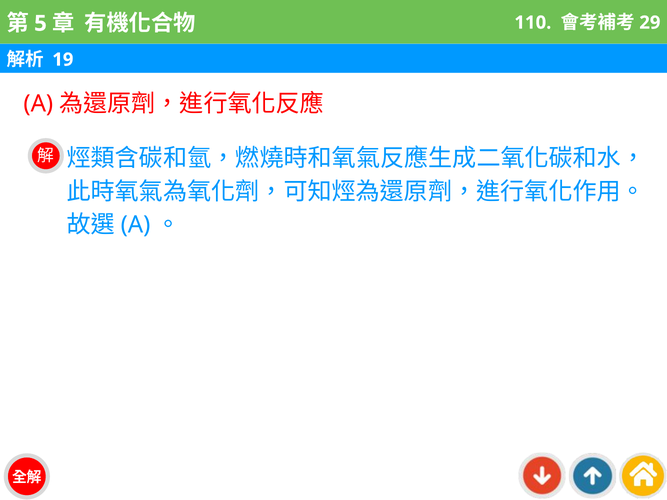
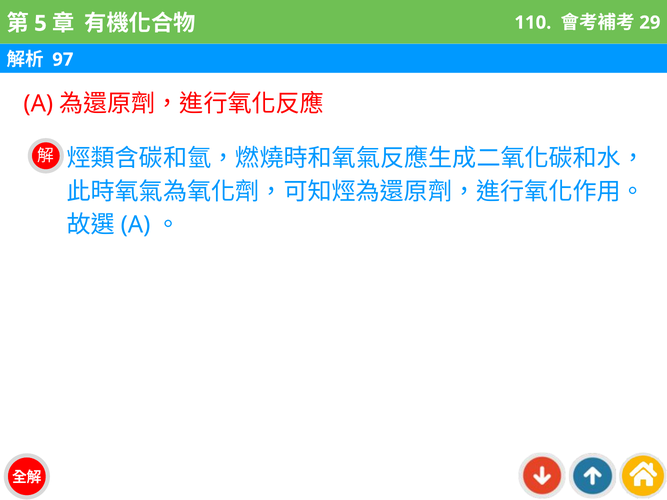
19: 19 -> 97
